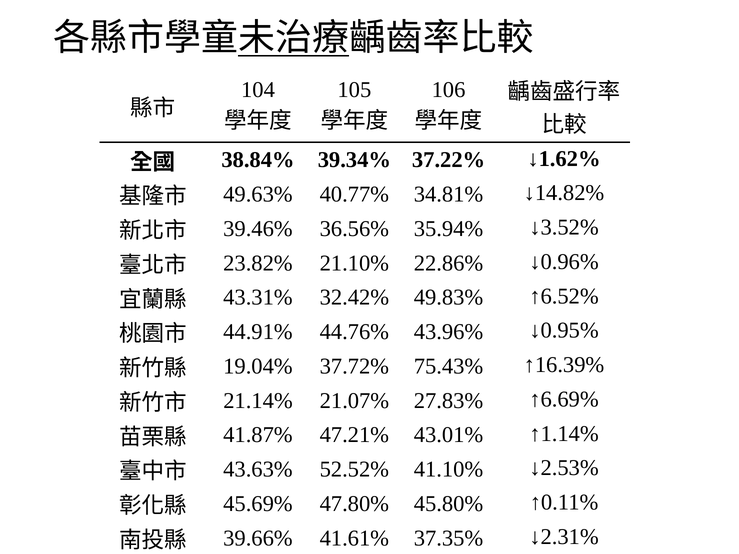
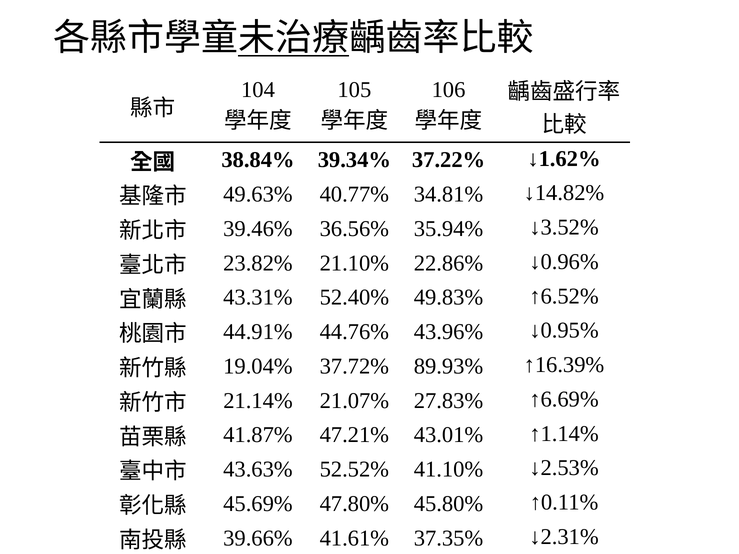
32.42%: 32.42% -> 52.40%
75.43%: 75.43% -> 89.93%
